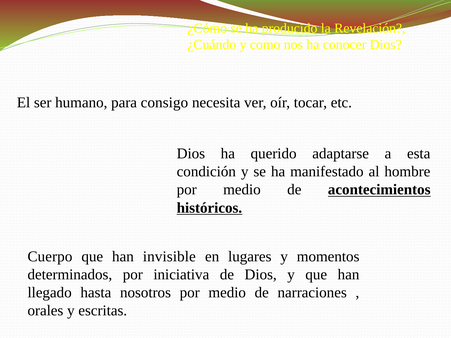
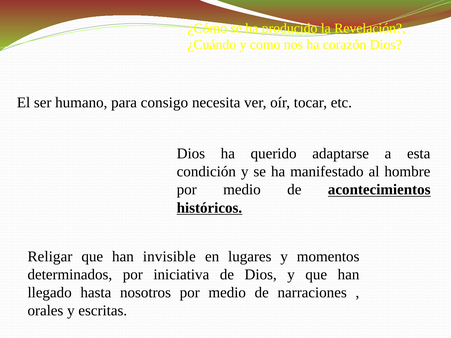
conocer: conocer -> corazón
Cuerpo: Cuerpo -> Religar
